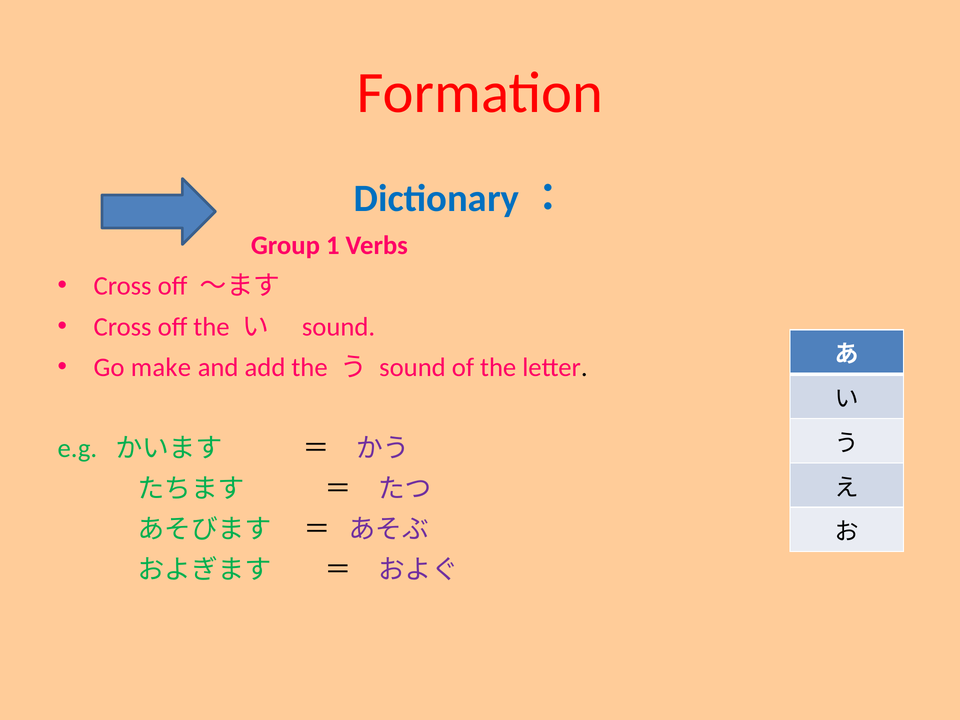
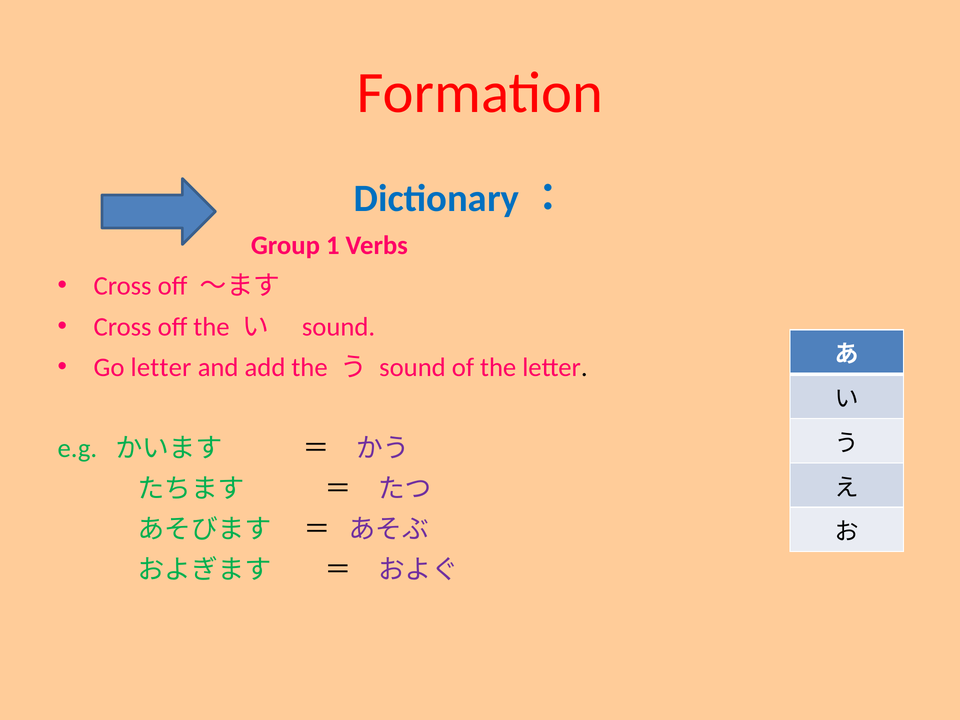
Go make: make -> letter
